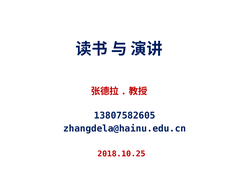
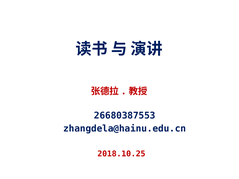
13807582605: 13807582605 -> 26680387553
